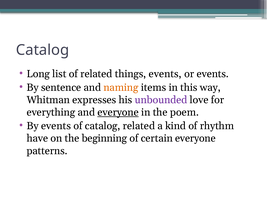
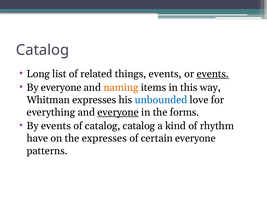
events at (213, 74) underline: none -> present
By sentence: sentence -> everyone
unbounded colour: purple -> blue
poem: poem -> forms
catalog related: related -> catalog
the beginning: beginning -> expresses
